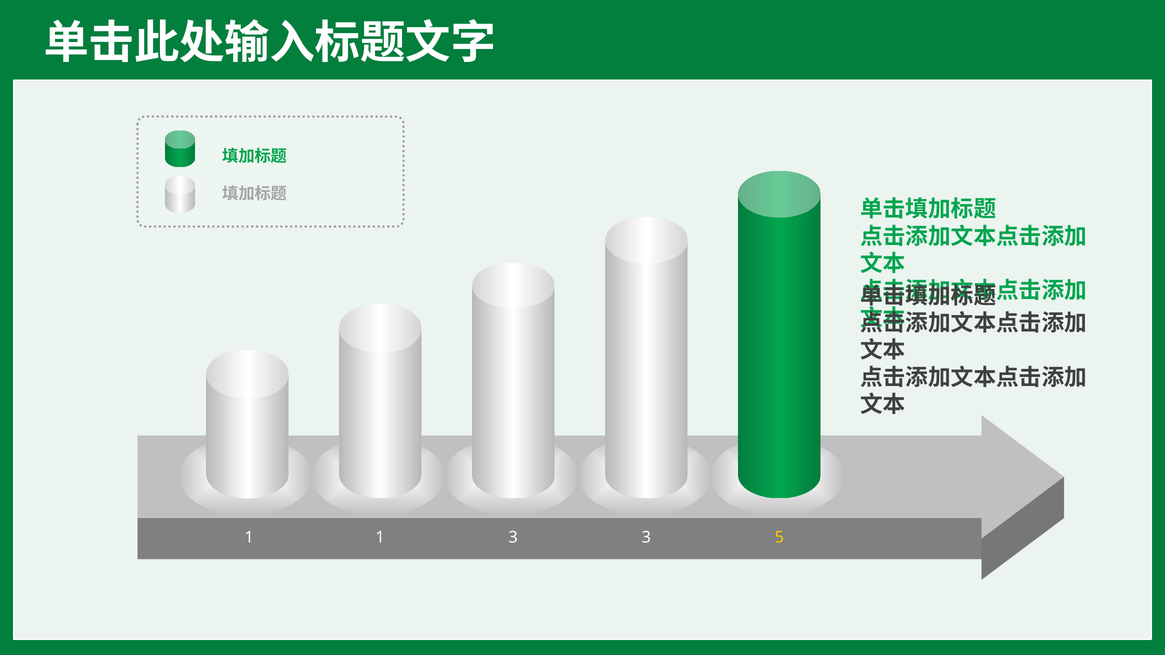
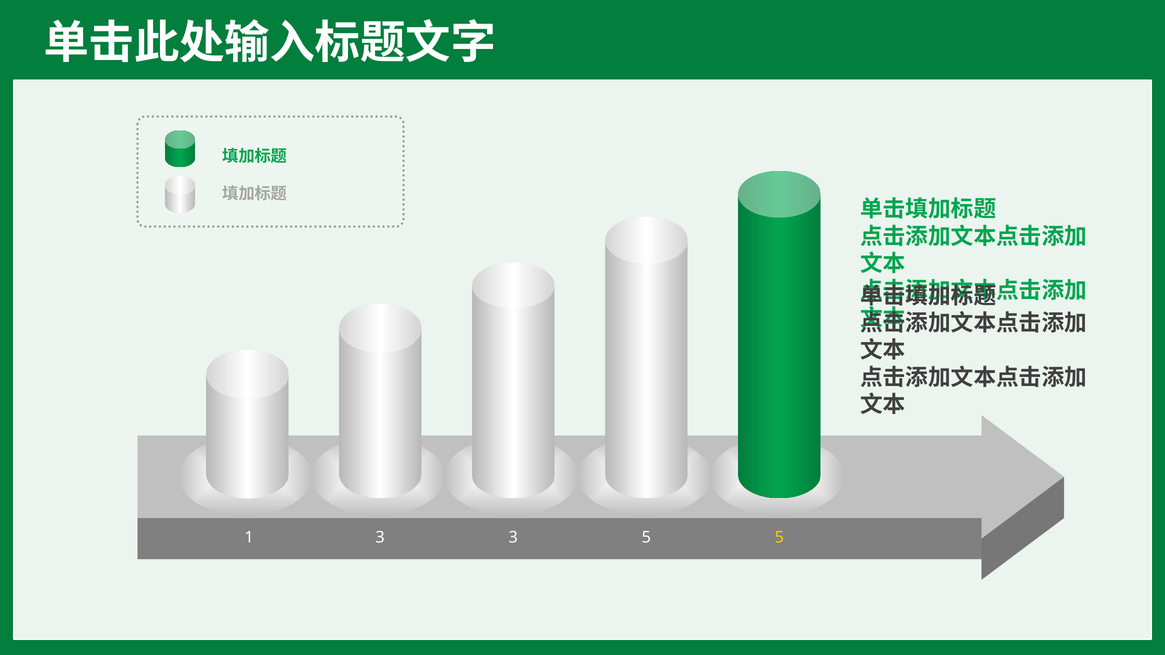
1 1: 1 -> 3
3 3: 3 -> 5
